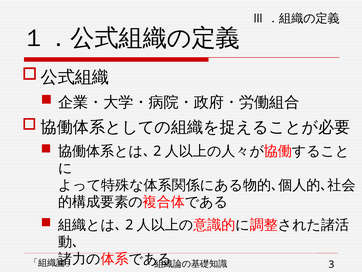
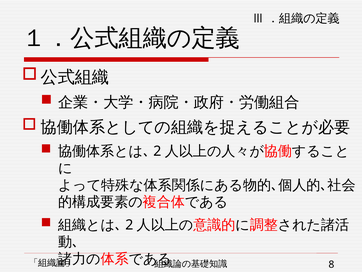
3: 3 -> 8
